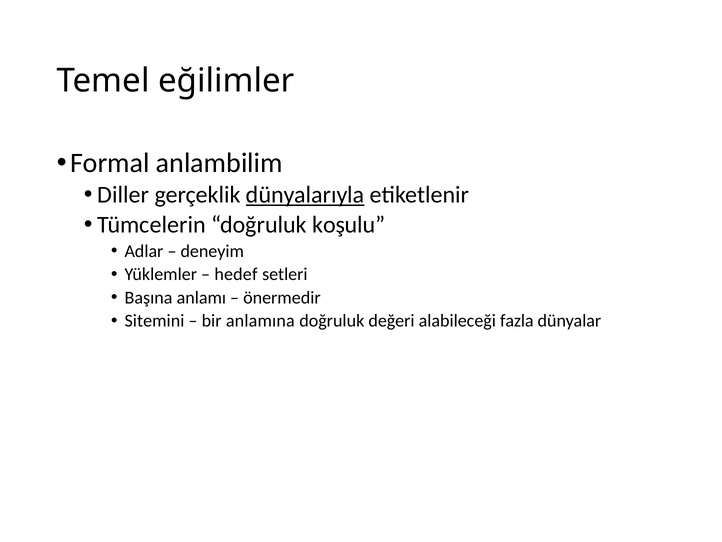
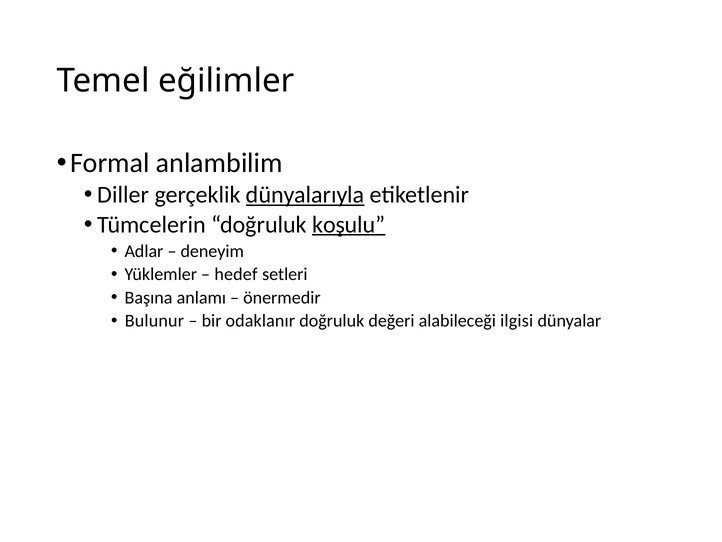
koşulu underline: none -> present
Sitemini: Sitemini -> Bulunur
anlamına: anlamına -> odaklanır
fazla: fazla -> ilgisi
